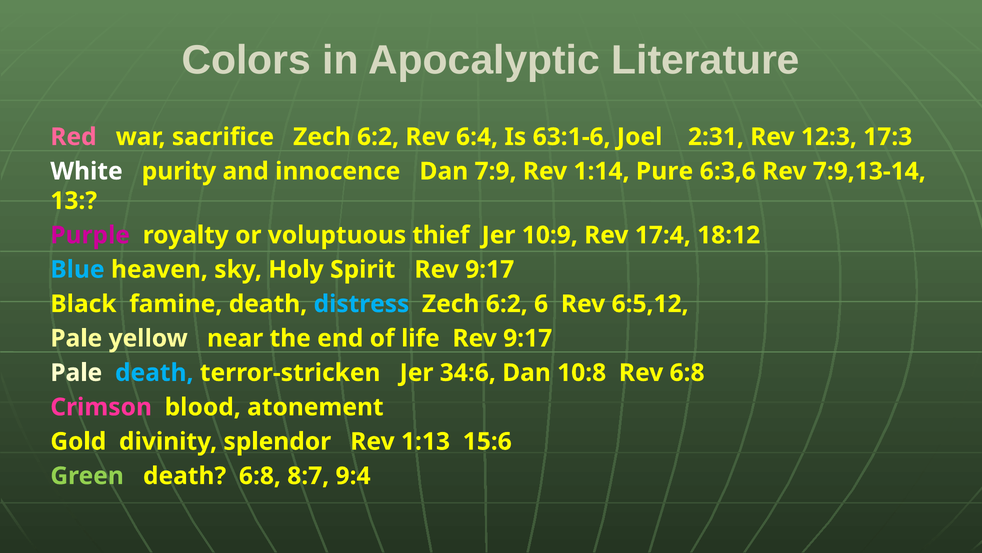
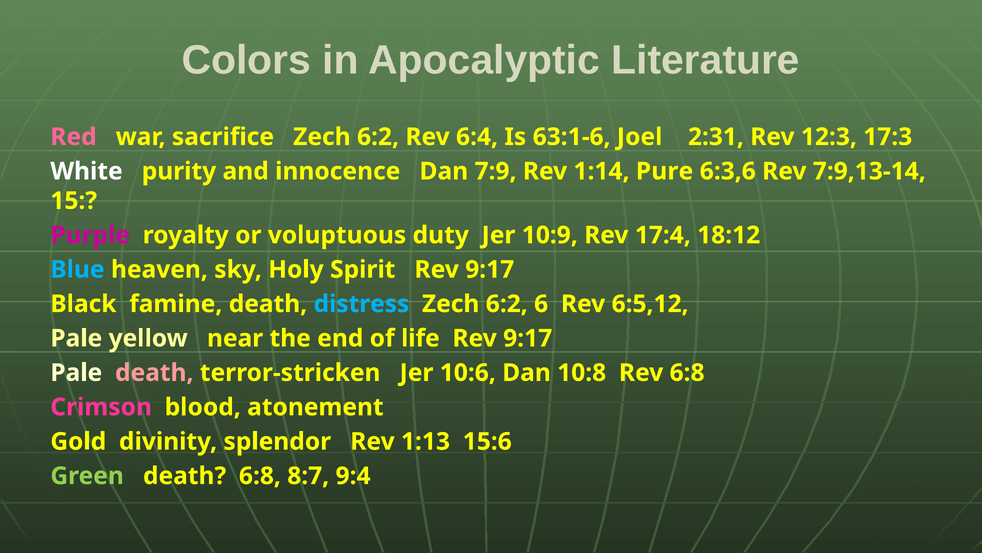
13: 13 -> 15
thief: thief -> duty
death at (154, 372) colour: light blue -> pink
34:6: 34:6 -> 10:6
